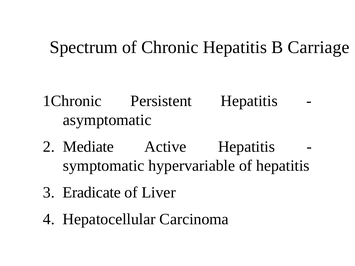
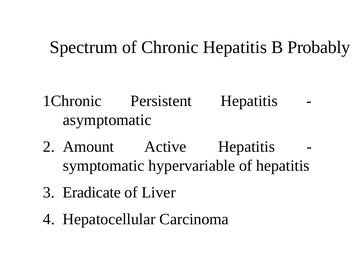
Carriage: Carriage -> Probably
Mediate: Mediate -> Amount
